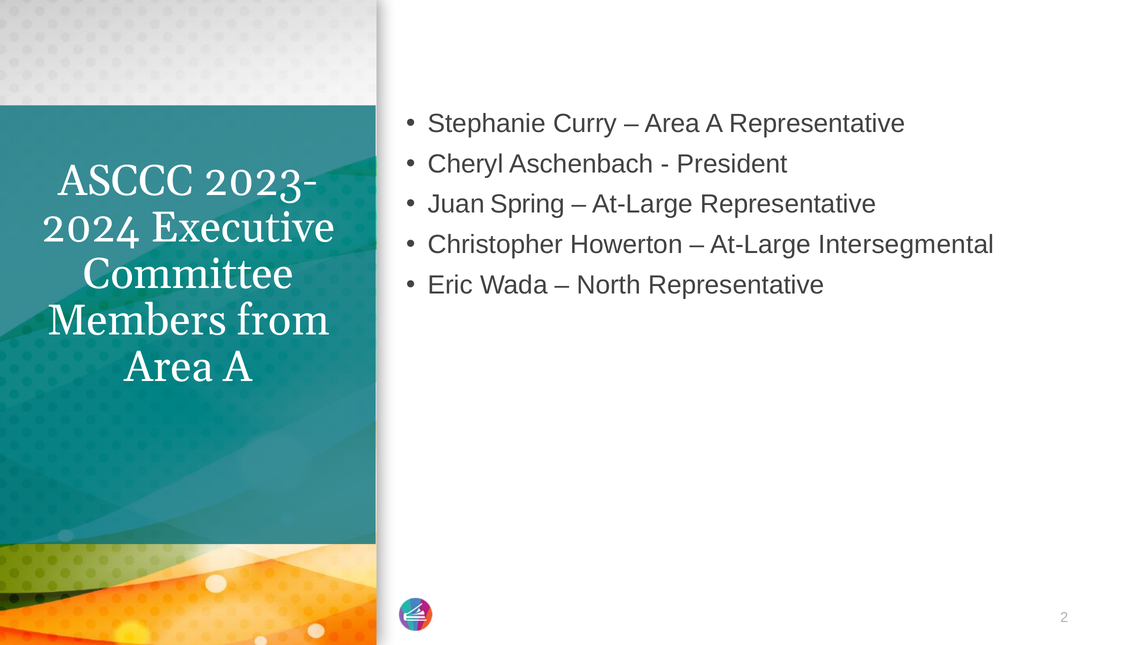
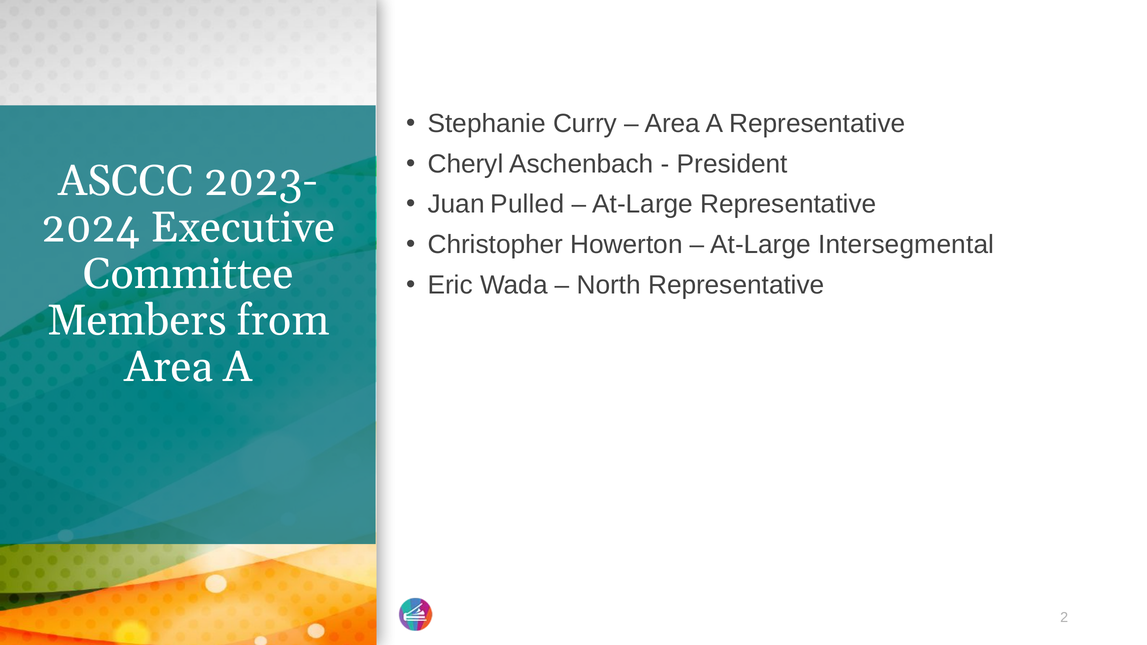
Spring: Spring -> Pulled
